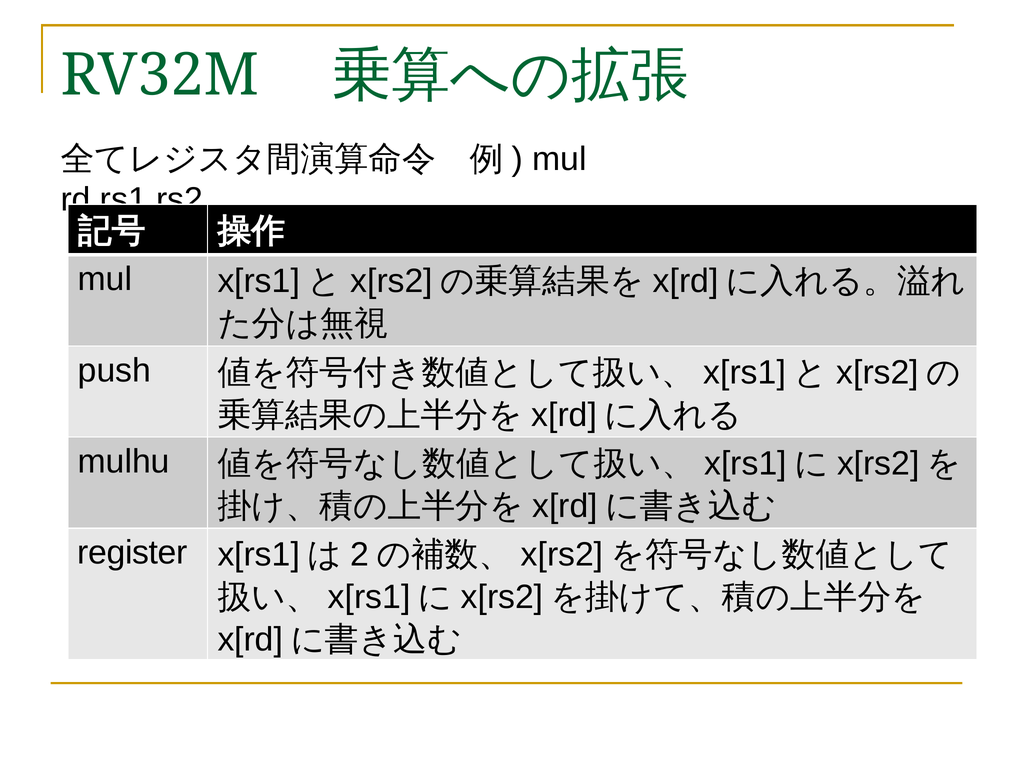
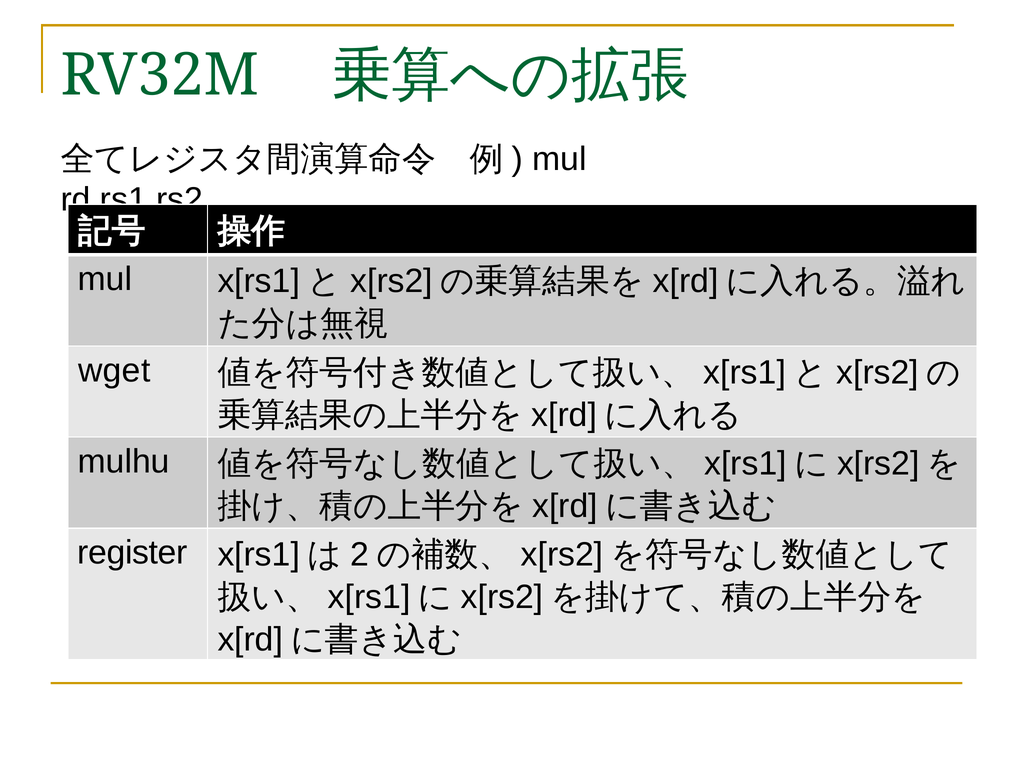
push: push -> wget
